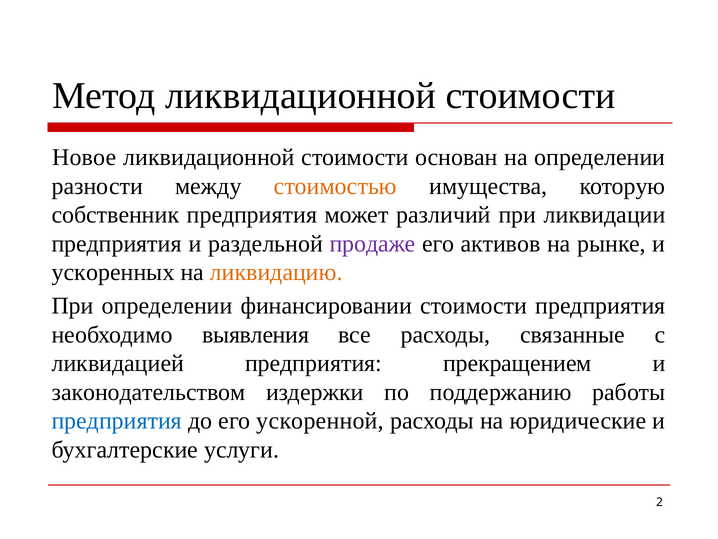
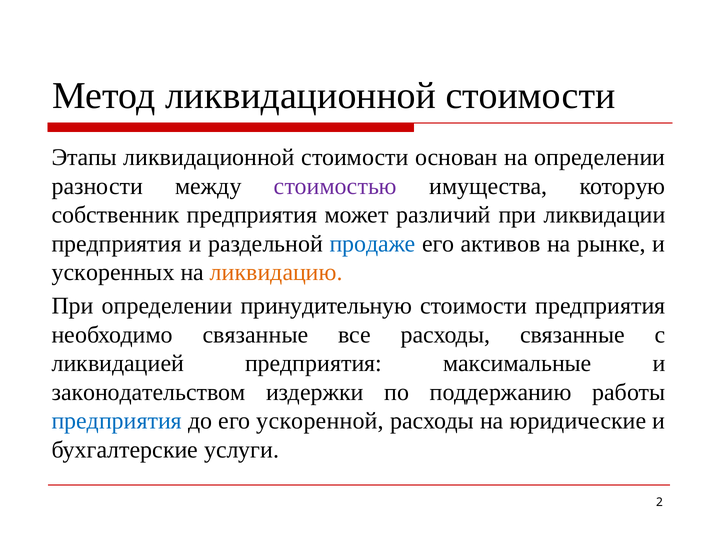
Новое: Новое -> Этапы
стоимостью colour: orange -> purple
продаже colour: purple -> blue
финансировании: финансировании -> принудительную
необходимо выявления: выявления -> связанные
прекращением: прекращением -> максимальные
